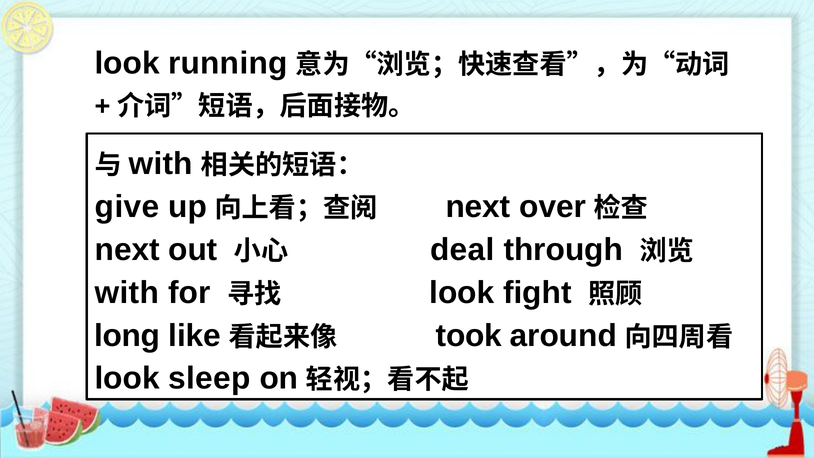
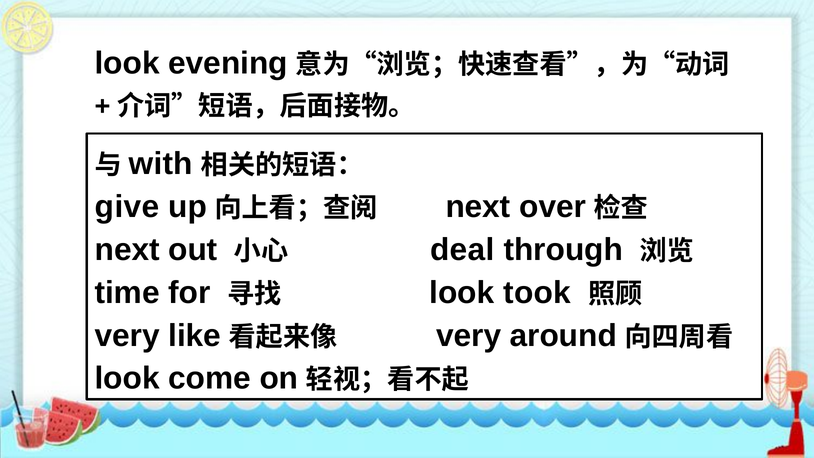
running: running -> evening
with at (127, 292): with -> time
fight: fight -> took
long at (127, 335): long -> very
took at (469, 335): took -> very
sleep: sleep -> come
